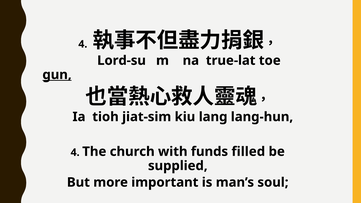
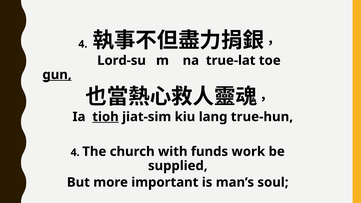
tioh underline: none -> present
lang-hun: lang-hun -> true-hun
filled: filled -> work
